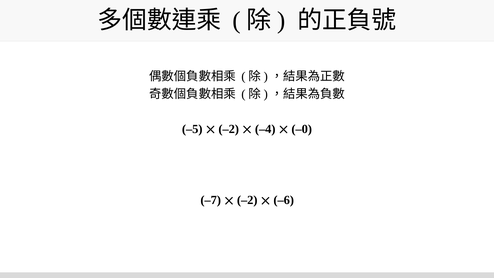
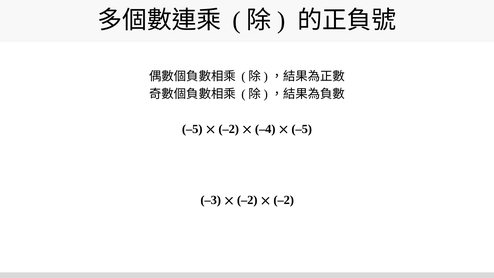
–0 at (302, 129): –0 -> –5
–7: –7 -> –3
–6 at (284, 200): –6 -> –2
